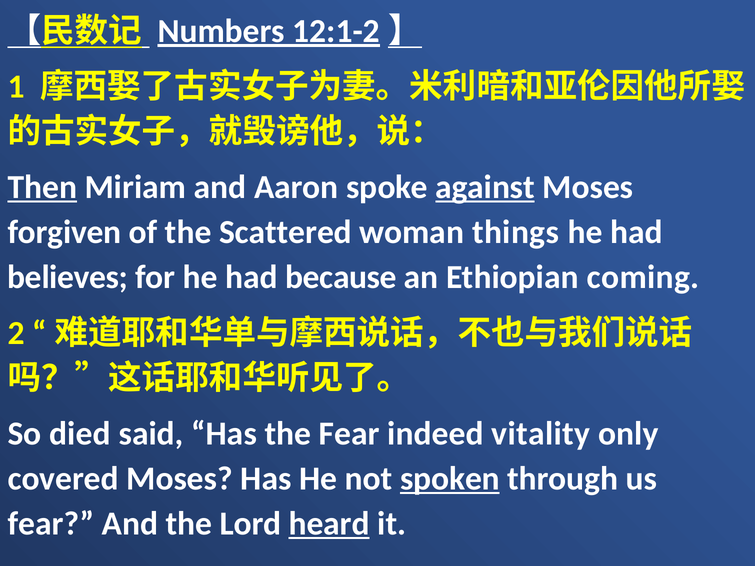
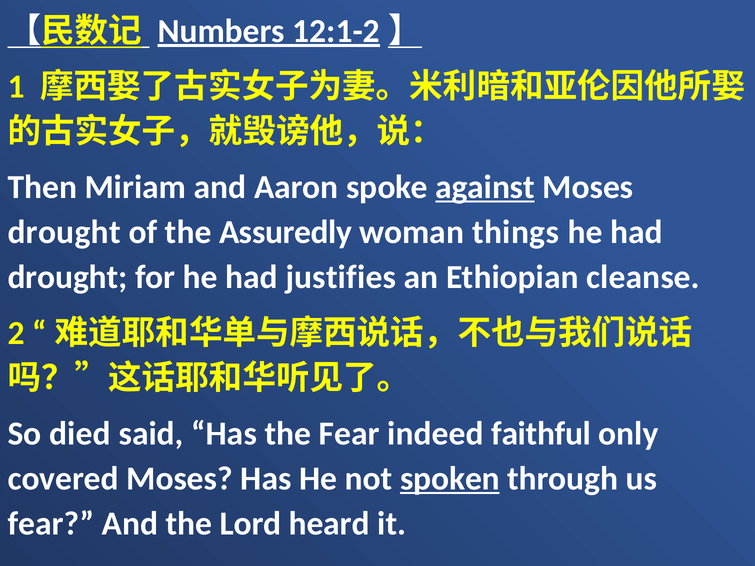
Then underline: present -> none
forgiven at (64, 232): forgiven -> drought
Scattered: Scattered -> Assuredly
believes at (68, 278): believes -> drought
because: because -> justifies
coming: coming -> cleanse
vitality: vitality -> faithful
heard underline: present -> none
